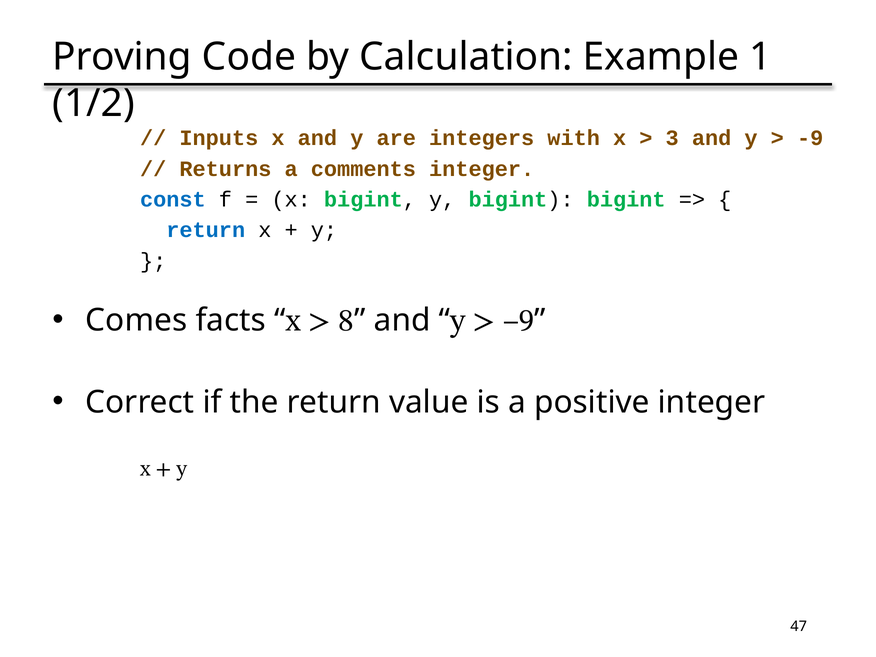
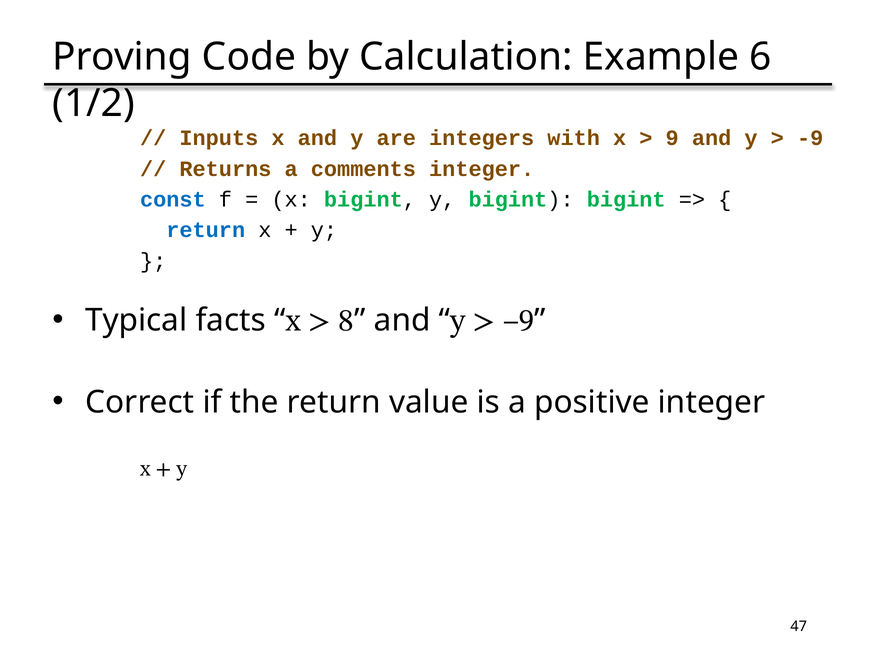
1: 1 -> 6
3: 3 -> 9
Comes: Comes -> Typical
